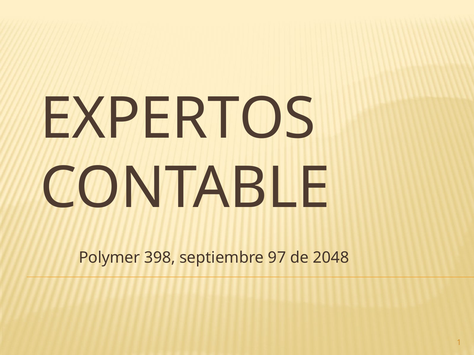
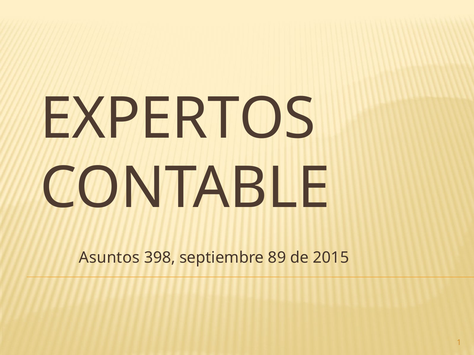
Polymer: Polymer -> Asuntos
97: 97 -> 89
2048: 2048 -> 2015
